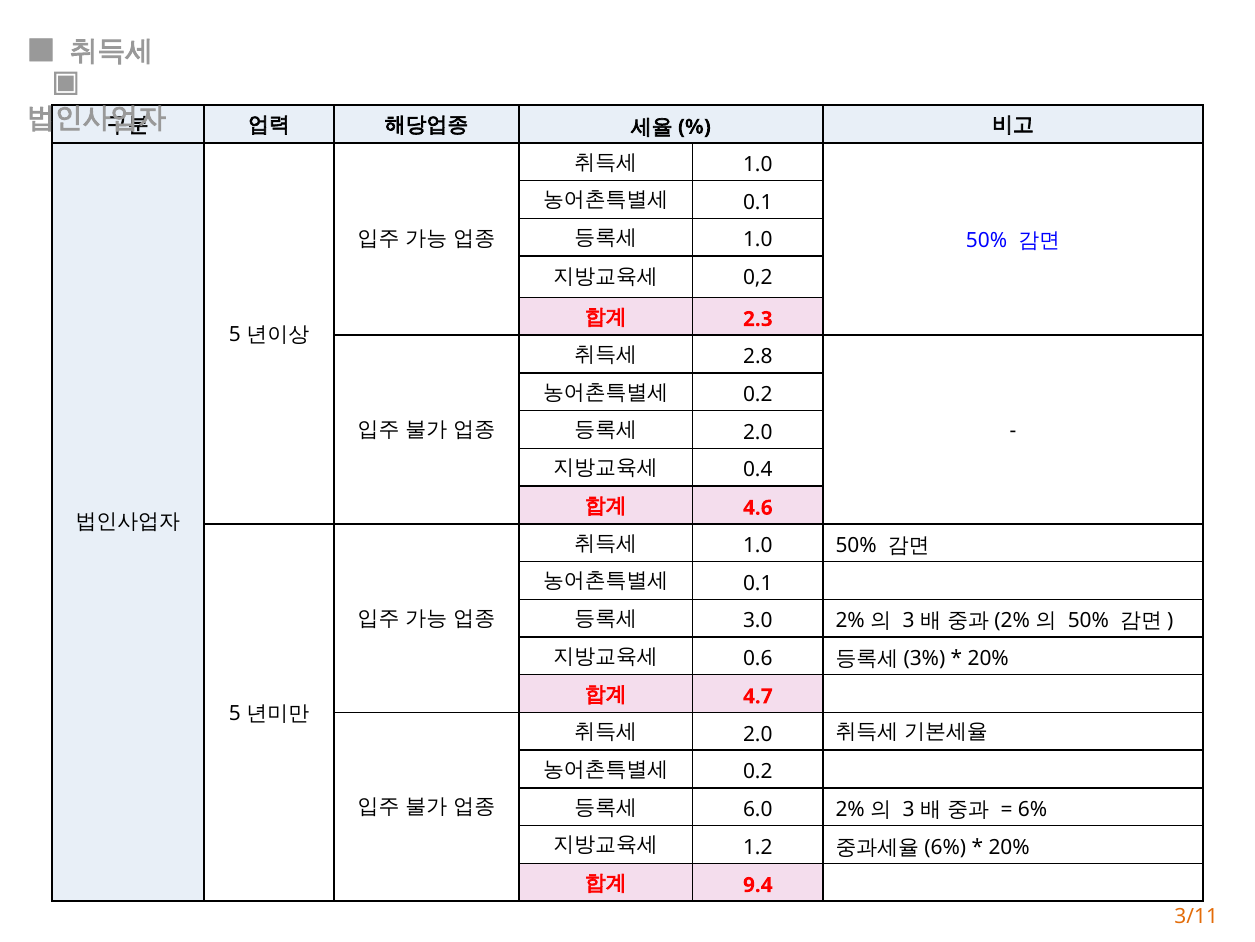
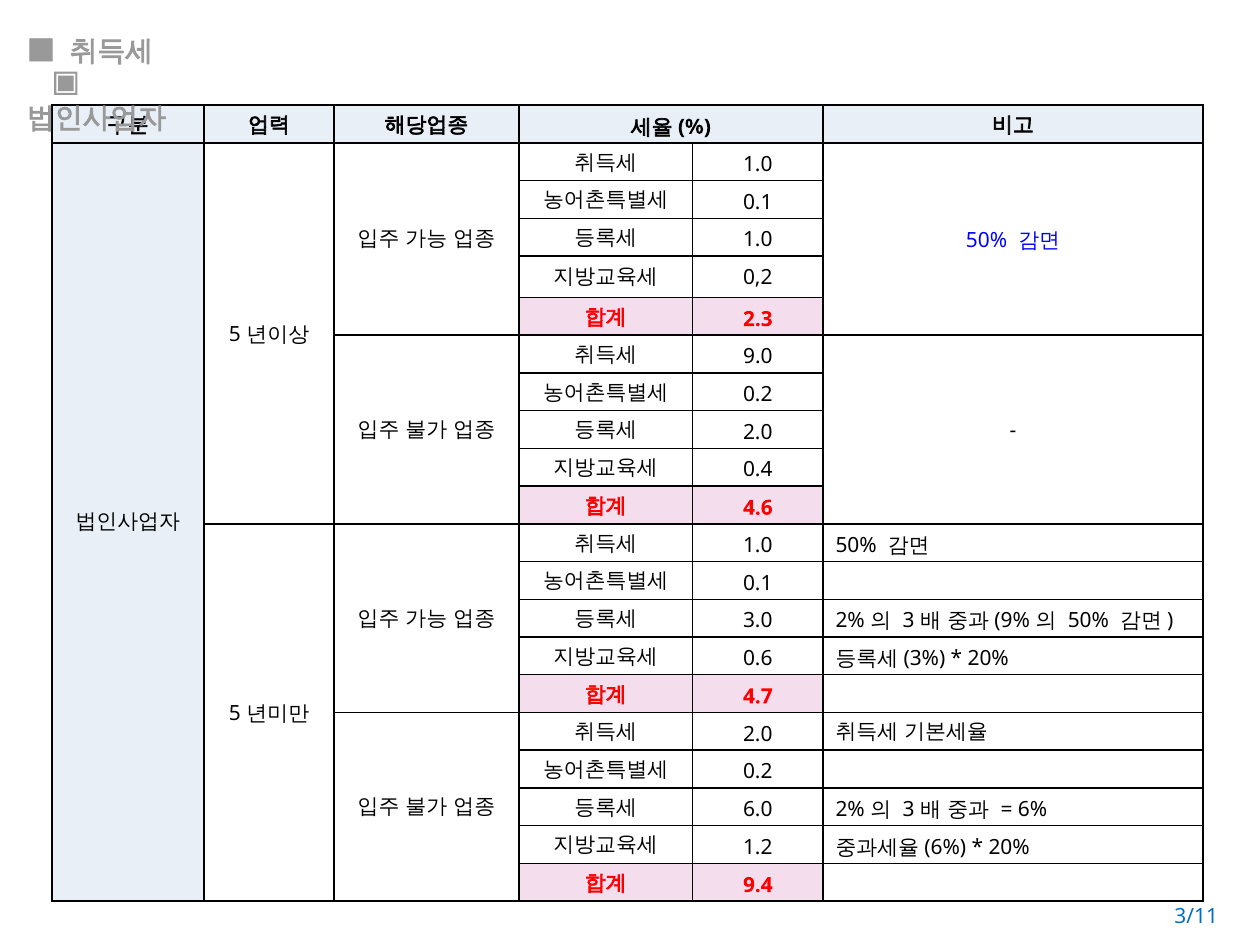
2.8: 2.8 -> 9.0
2% at (1012, 621): 2% -> 9%
3/11 colour: orange -> blue
